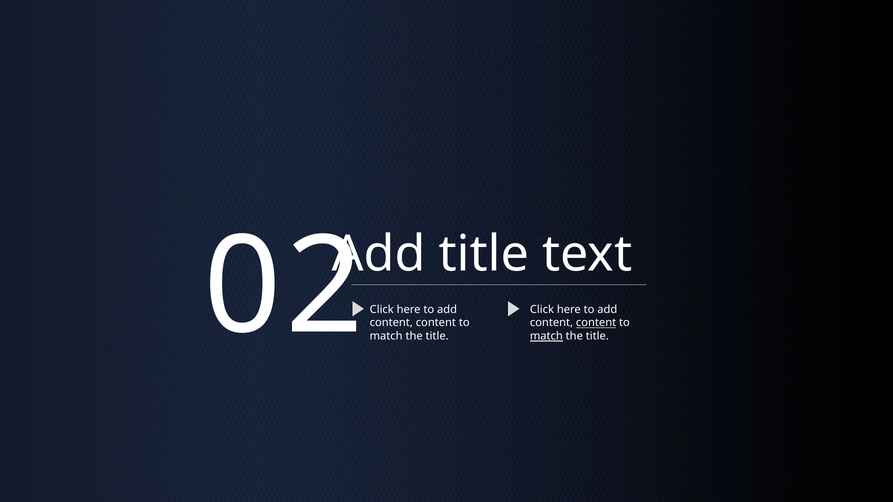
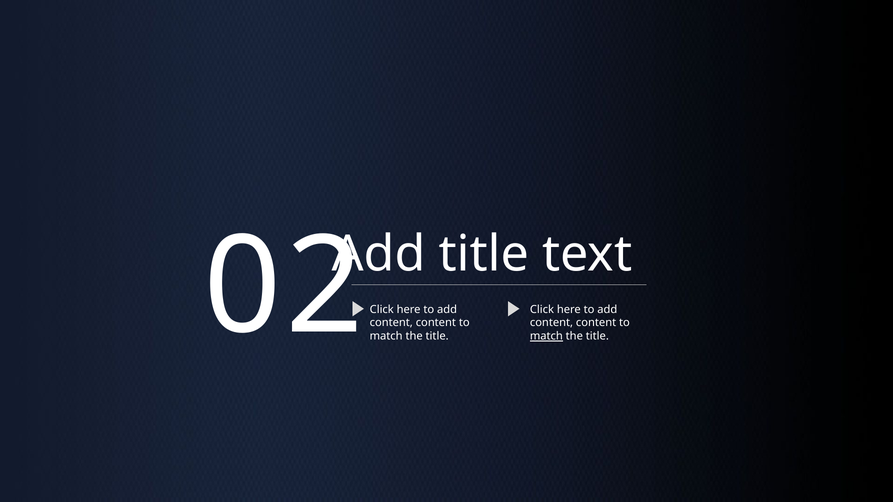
content at (596, 323) underline: present -> none
